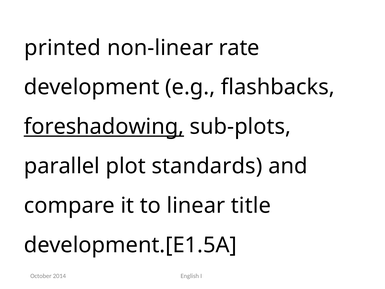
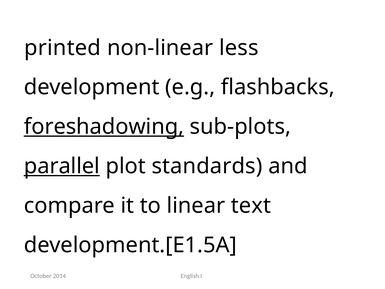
rate: rate -> less
parallel underline: none -> present
title: title -> text
